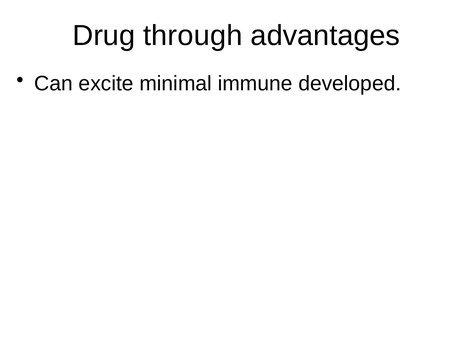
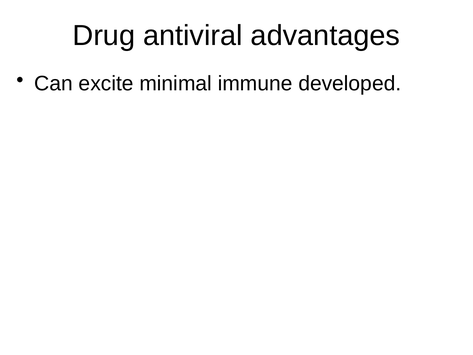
through: through -> antiviral
